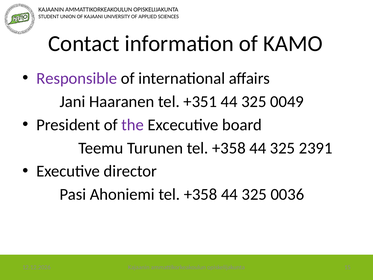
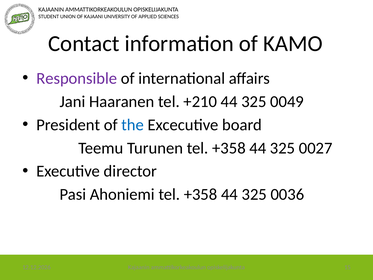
+351: +351 -> +210
the colour: purple -> blue
2391: 2391 -> 0027
